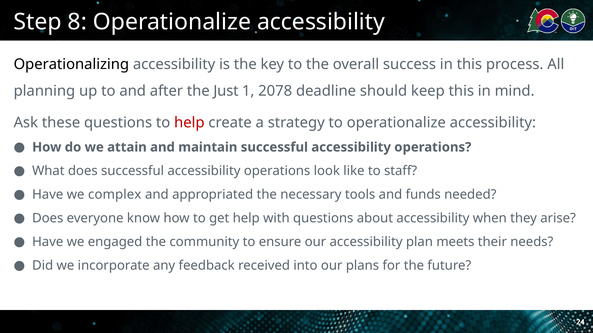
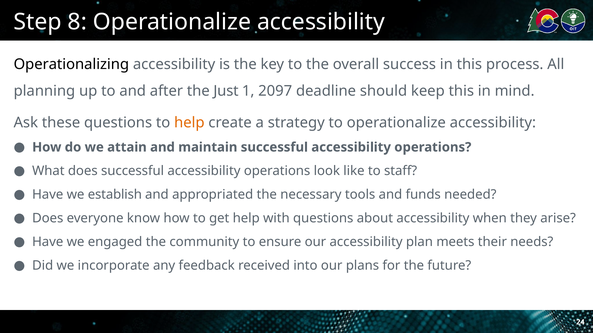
2078: 2078 -> 2097
help at (189, 123) colour: red -> orange
complex: complex -> establish
